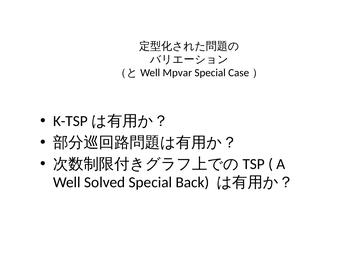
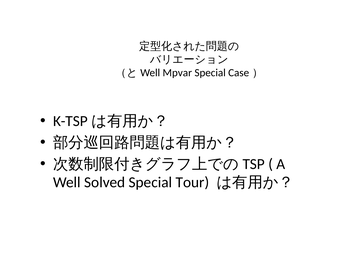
Back: Back -> Tour
